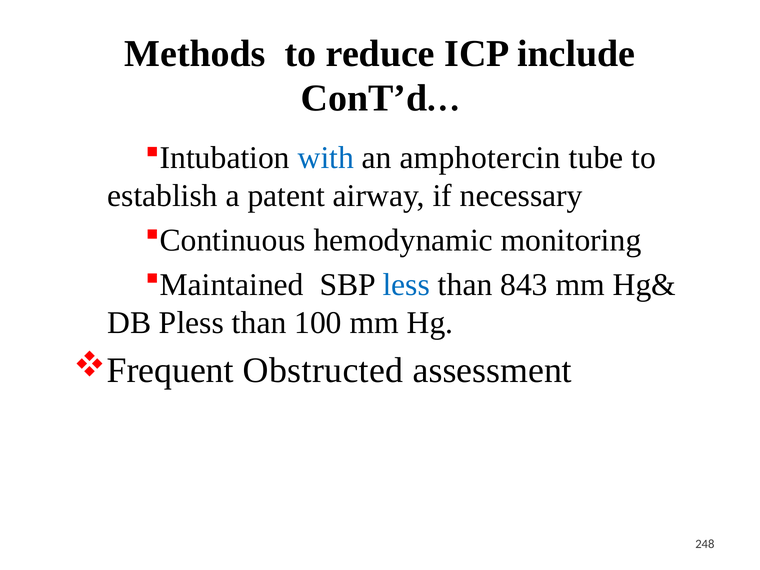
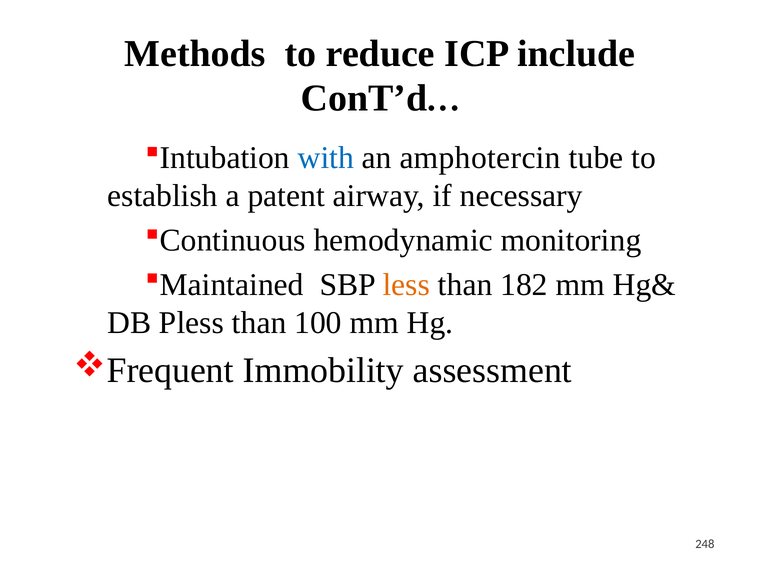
less colour: blue -> orange
843: 843 -> 182
Obstructed: Obstructed -> Immobility
